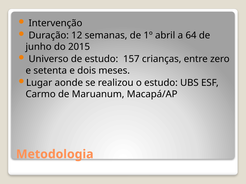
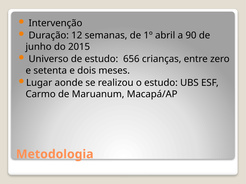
64: 64 -> 90
157: 157 -> 656
